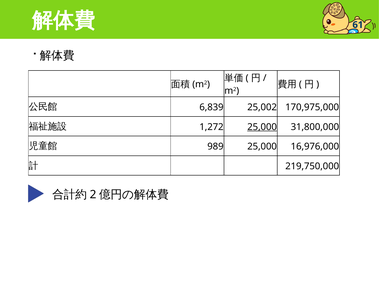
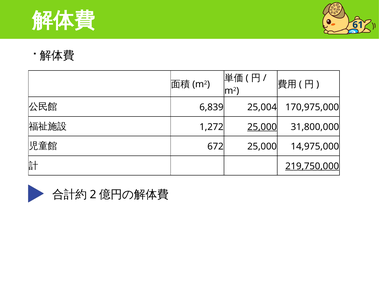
25,002: 25,002 -> 25,004
989: 989 -> 672
16,976,000: 16,976,000 -> 14,975,000
219,750,000 underline: none -> present
